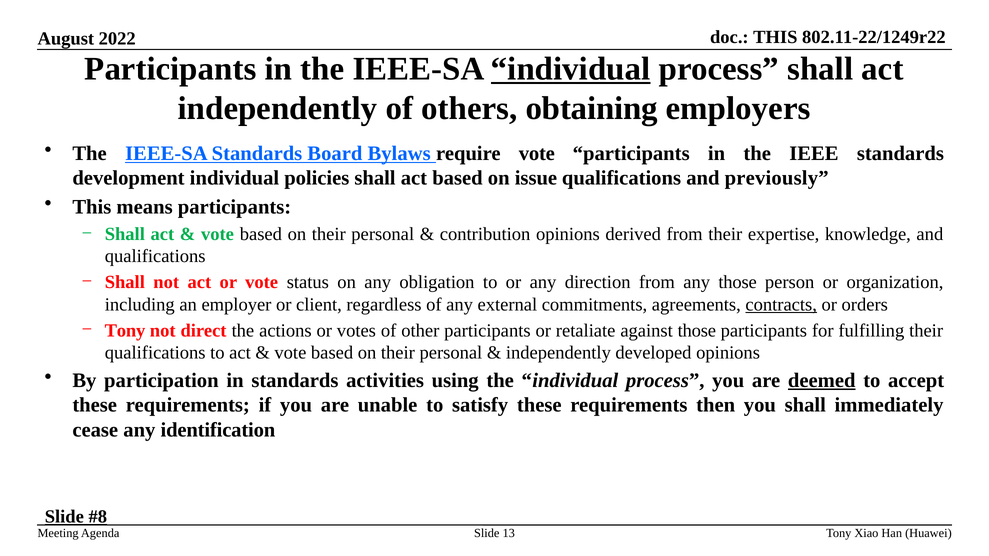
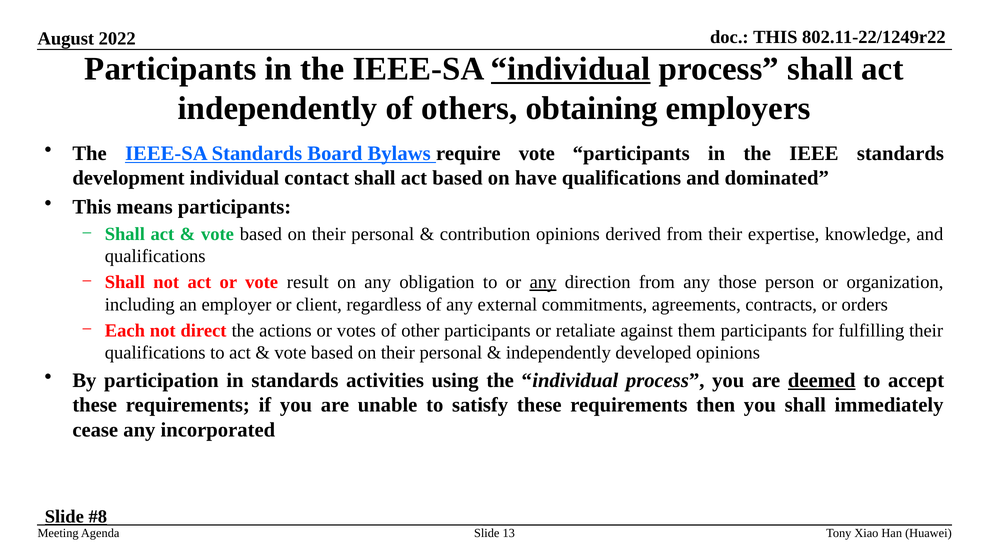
policies: policies -> contact
issue: issue -> have
previously: previously -> dominated
status: status -> result
any at (543, 282) underline: none -> present
contracts underline: present -> none
Tony at (125, 331): Tony -> Each
against those: those -> them
identification: identification -> incorporated
